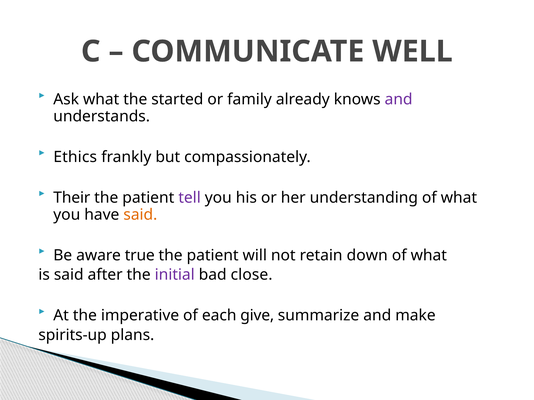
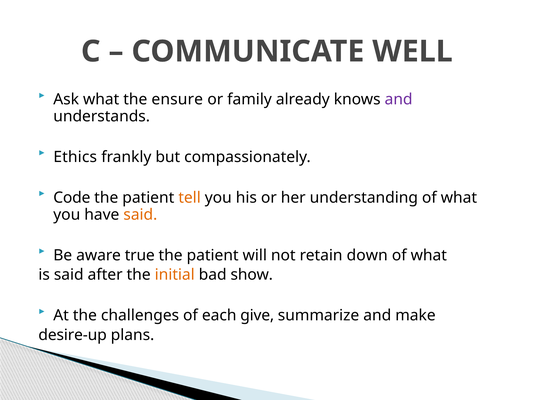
started: started -> ensure
Their: Their -> Code
tell colour: purple -> orange
initial colour: purple -> orange
close: close -> show
imperative: imperative -> challenges
spirits-up: spirits-up -> desire-up
